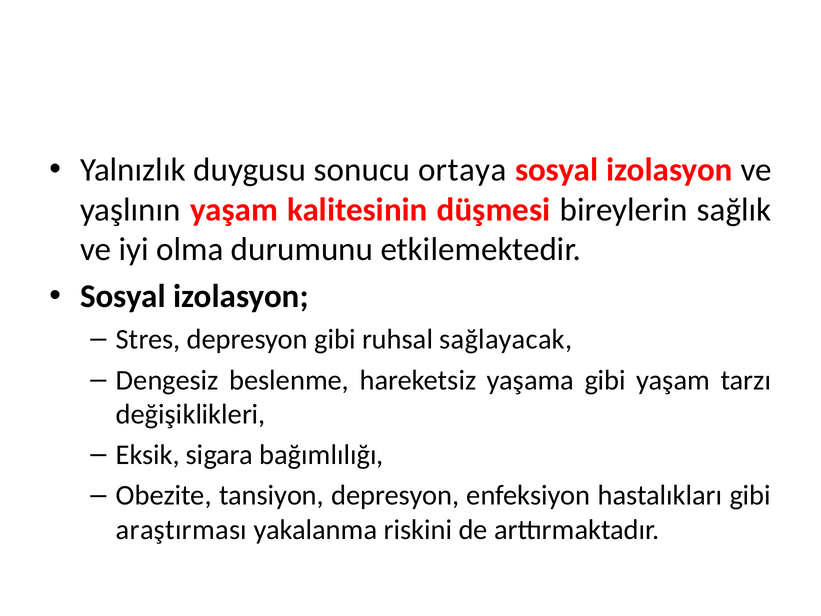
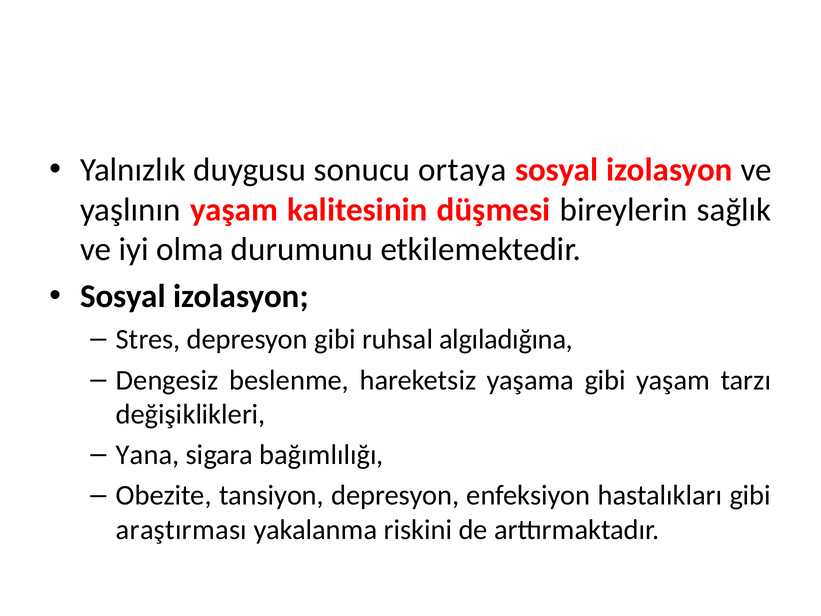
sağlayacak: sağlayacak -> algıladığına
Eksik: Eksik -> Yana
